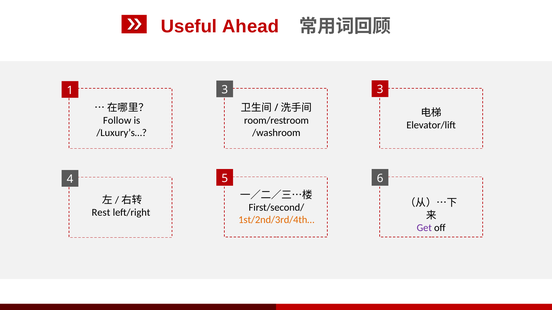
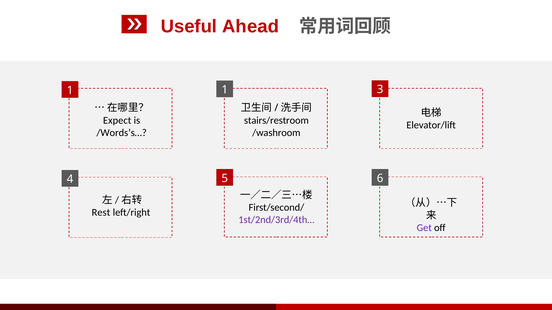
1 3: 3 -> 1
Follow: Follow -> Expect
room/restroom: room/restroom -> stairs/restroom
/Luxury’s…: /Luxury’s… -> /Words’s…
1st/2nd/3rd/4th… colour: orange -> purple
